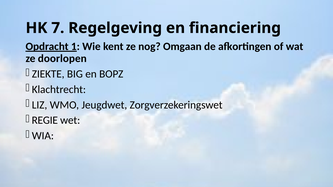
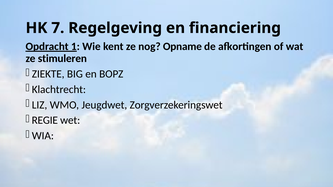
Omgaan: Omgaan -> Opname
doorlopen: doorlopen -> stimuleren
